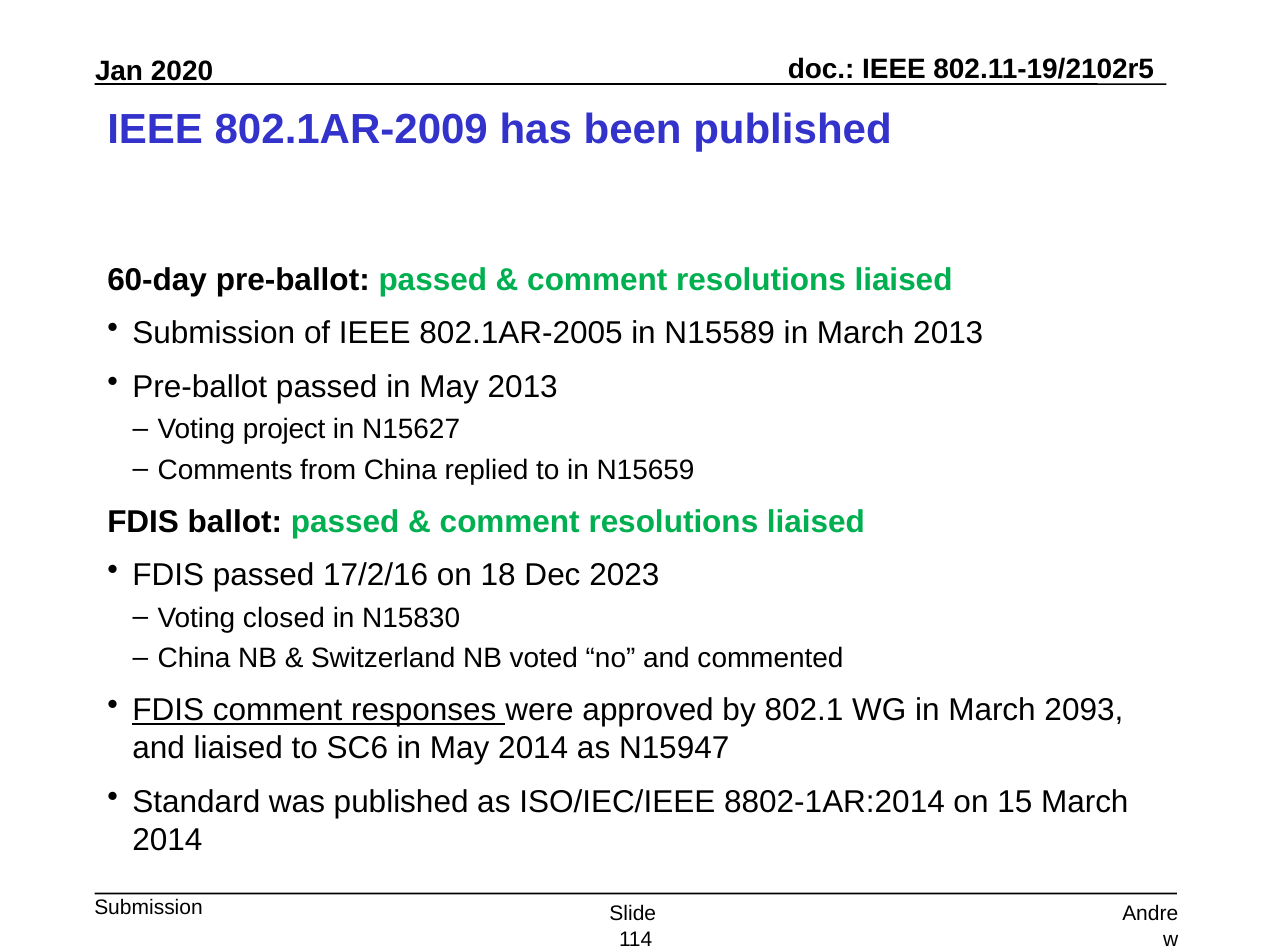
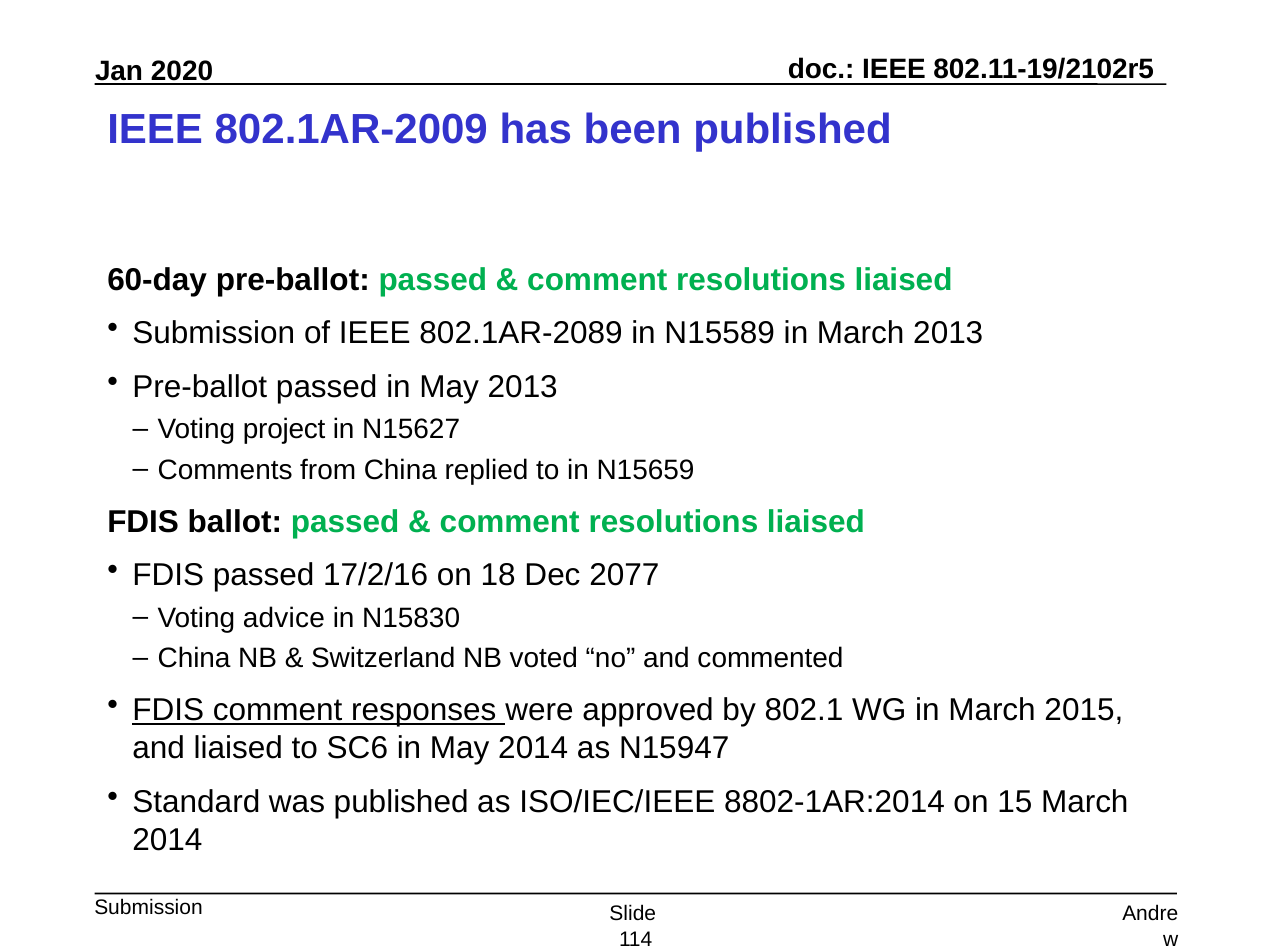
802.1AR-2005: 802.1AR-2005 -> 802.1AR-2089
2023: 2023 -> 2077
closed: closed -> advice
2093: 2093 -> 2015
